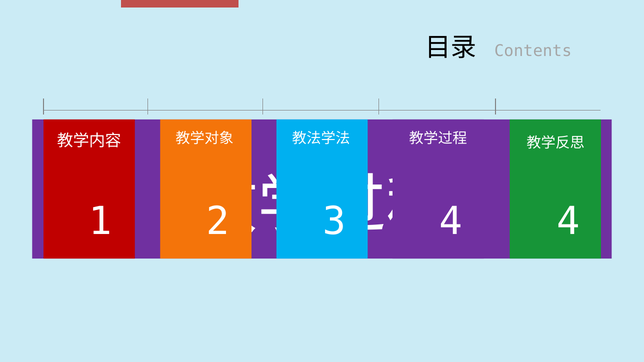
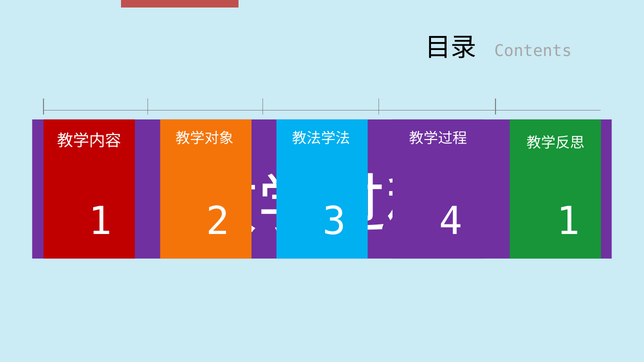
4 at (569, 221): 4 -> 1
